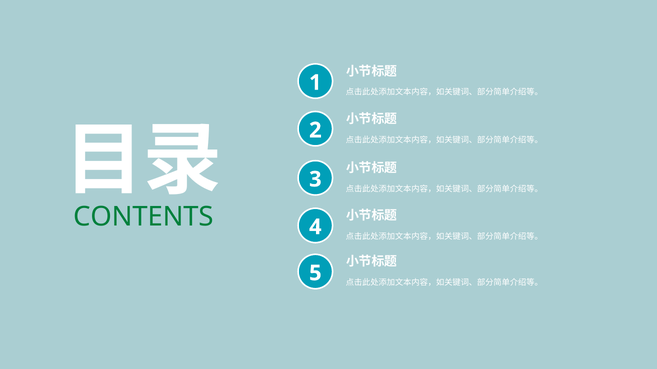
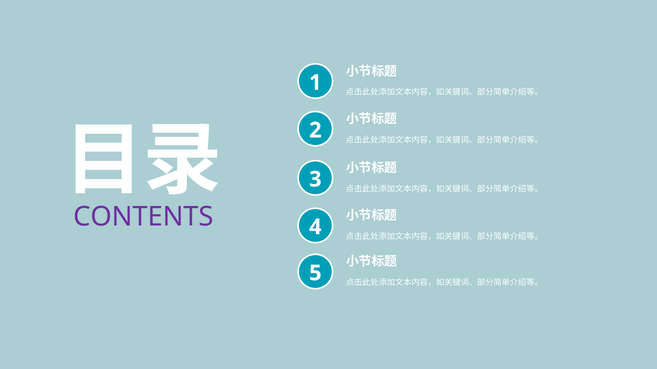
CONTENTS colour: green -> purple
